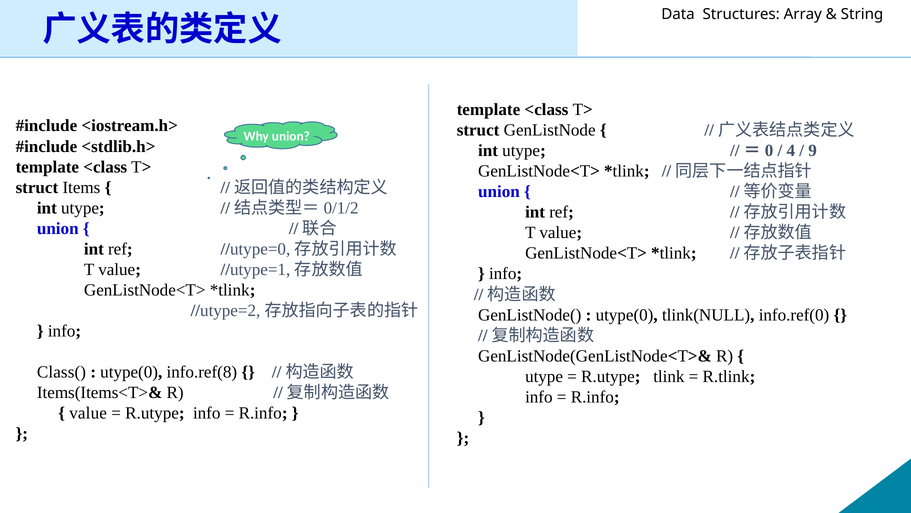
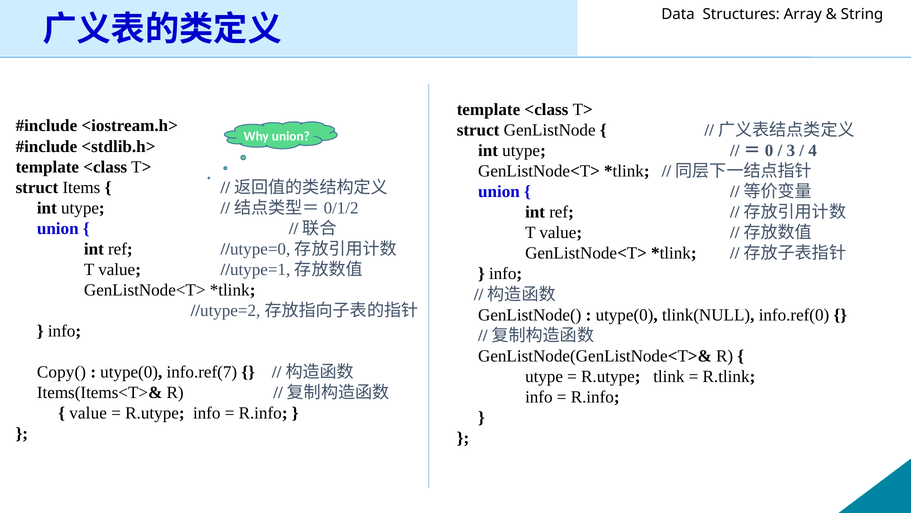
4: 4 -> 3
9: 9 -> 4
Class(: Class( -> Copy(
info.ref(8: info.ref(8 -> info.ref(7
